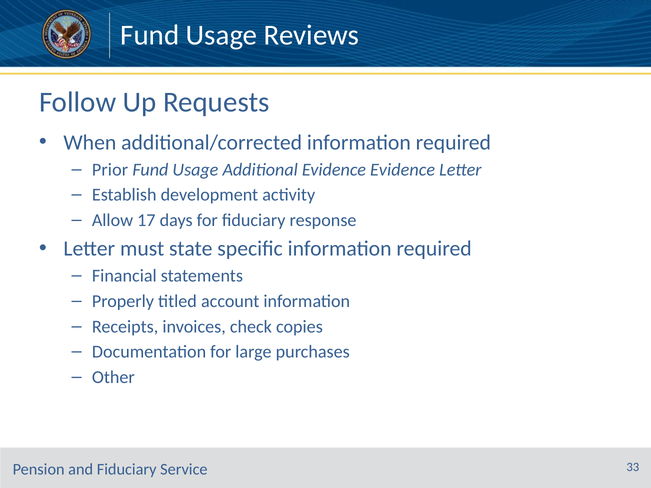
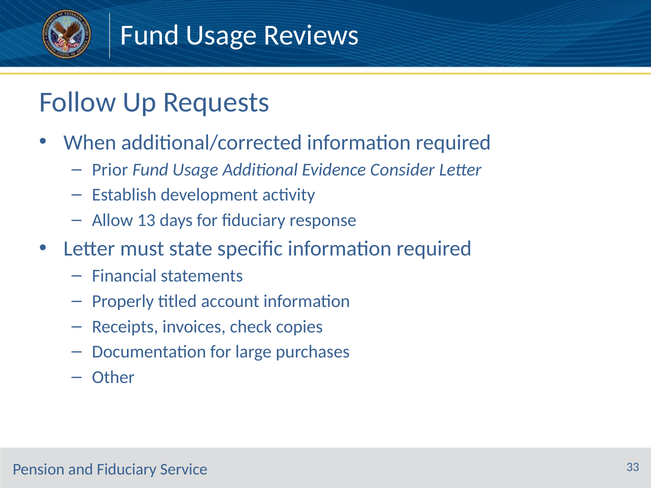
Evidence Evidence: Evidence -> Consider
17: 17 -> 13
